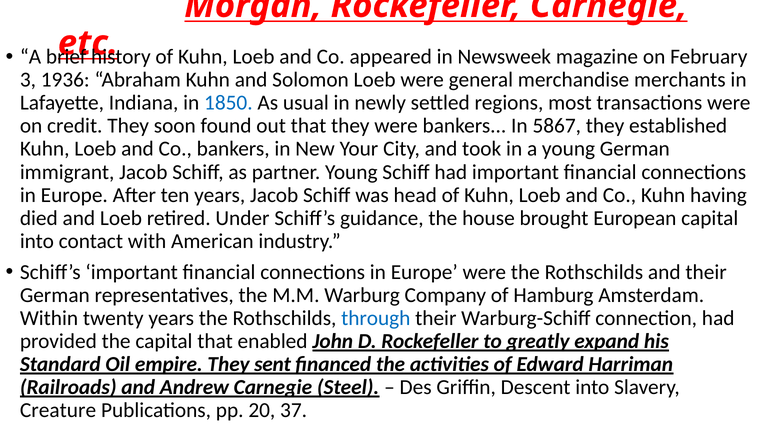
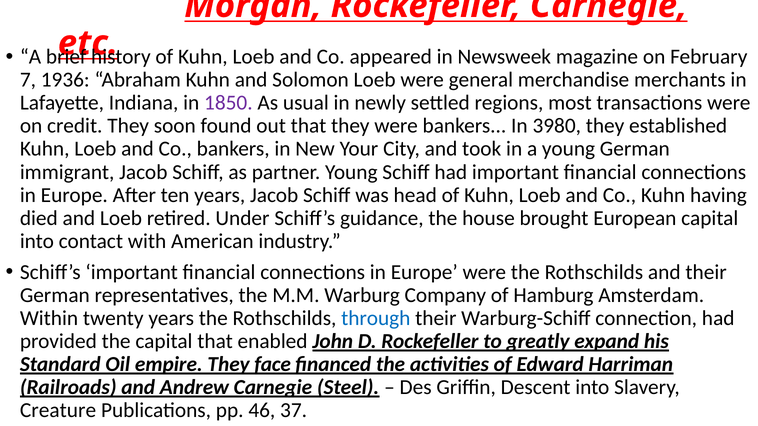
3: 3 -> 7
1850 colour: blue -> purple
5867: 5867 -> 3980
sent: sent -> face
20: 20 -> 46
